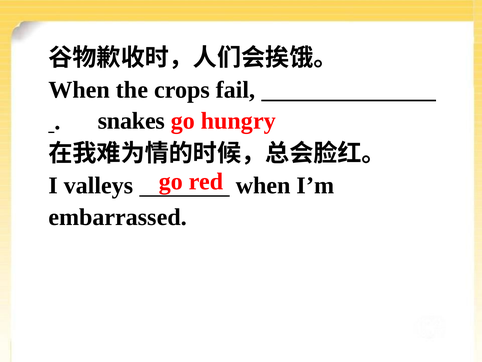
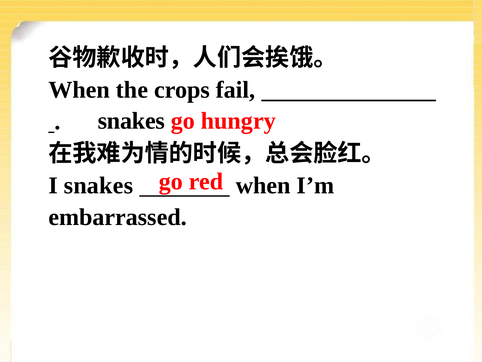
I valleys: valleys -> snakes
